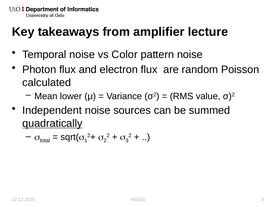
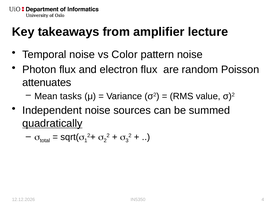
calculated: calculated -> attenuates
lower: lower -> tasks
